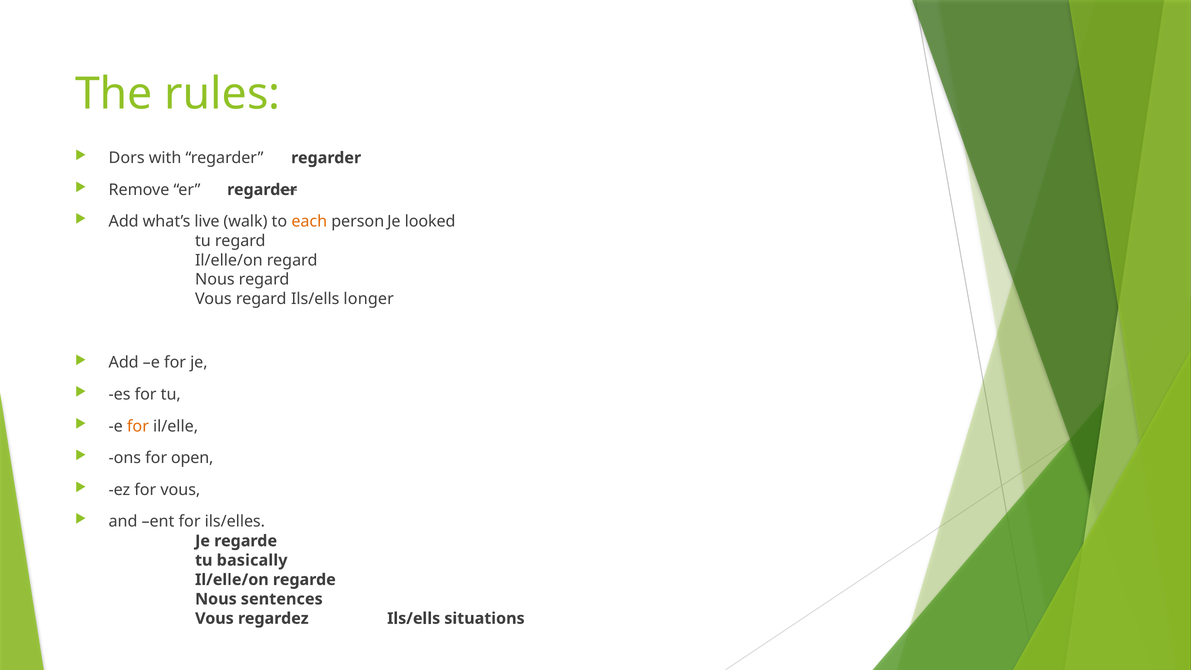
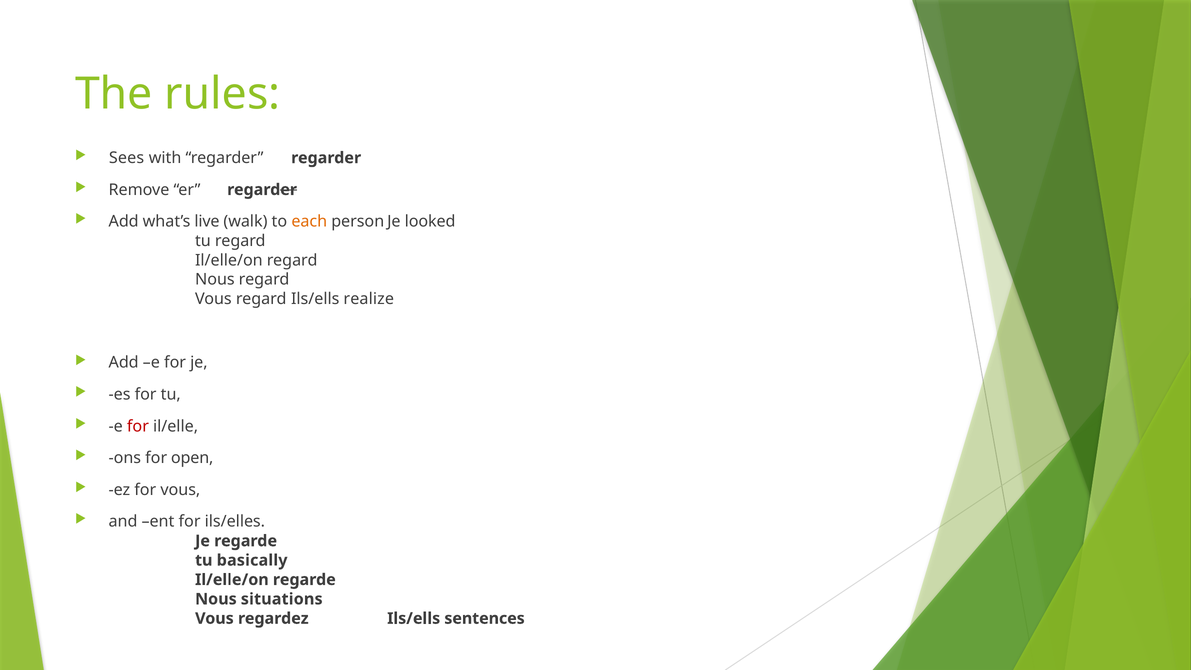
Dors: Dors -> Sees
longer: longer -> realize
for at (138, 426) colour: orange -> red
sentences: sentences -> situations
situations: situations -> sentences
